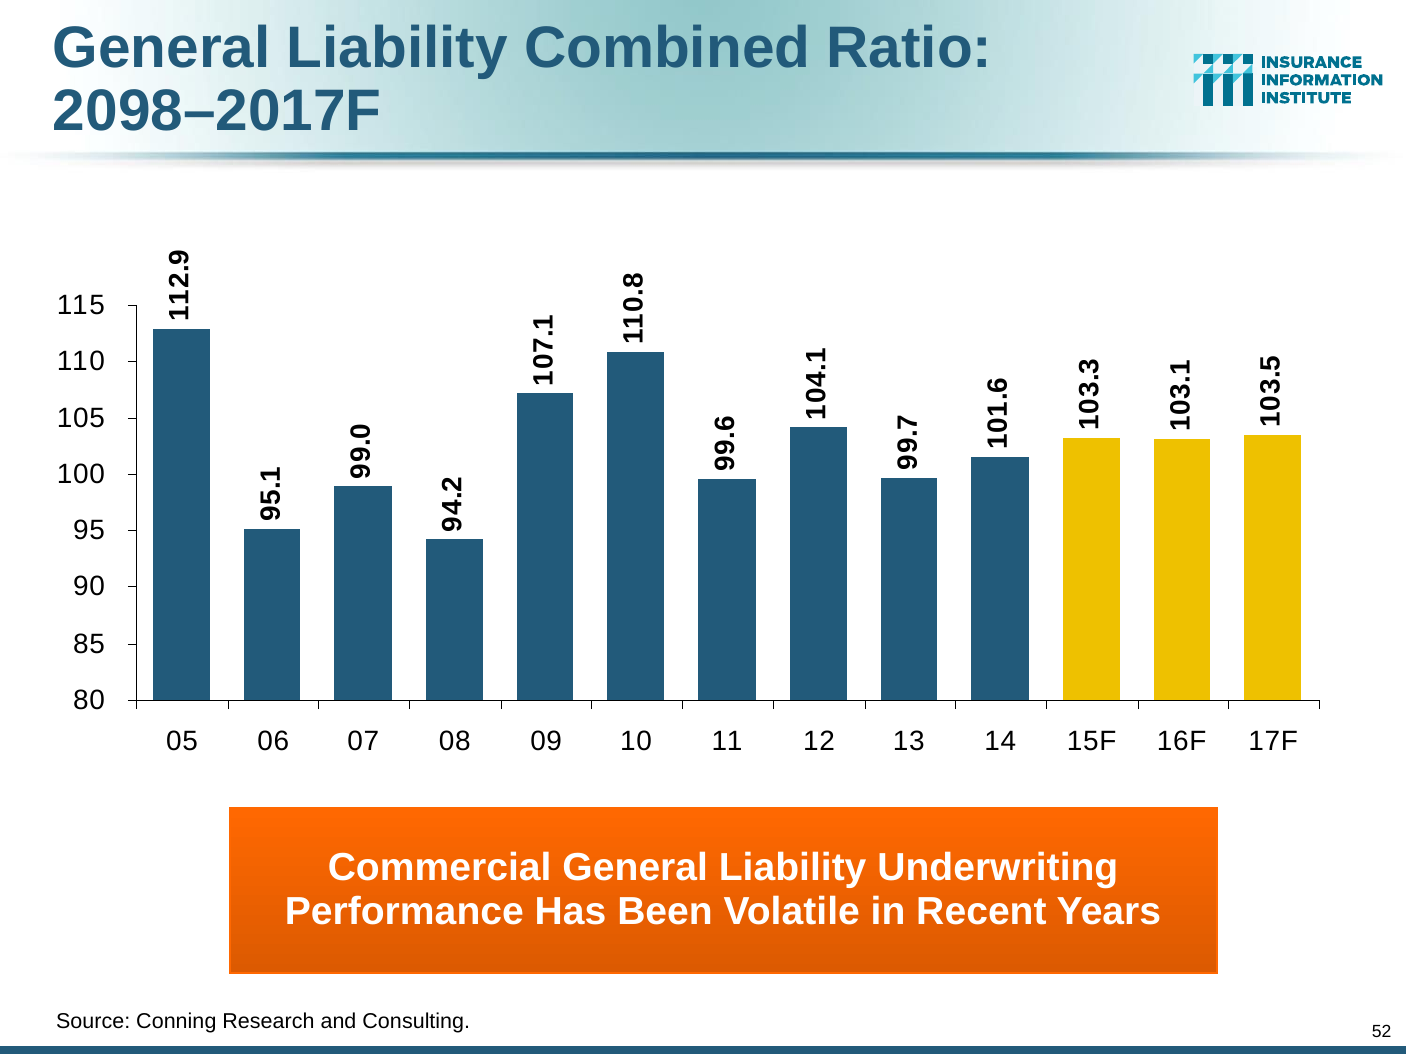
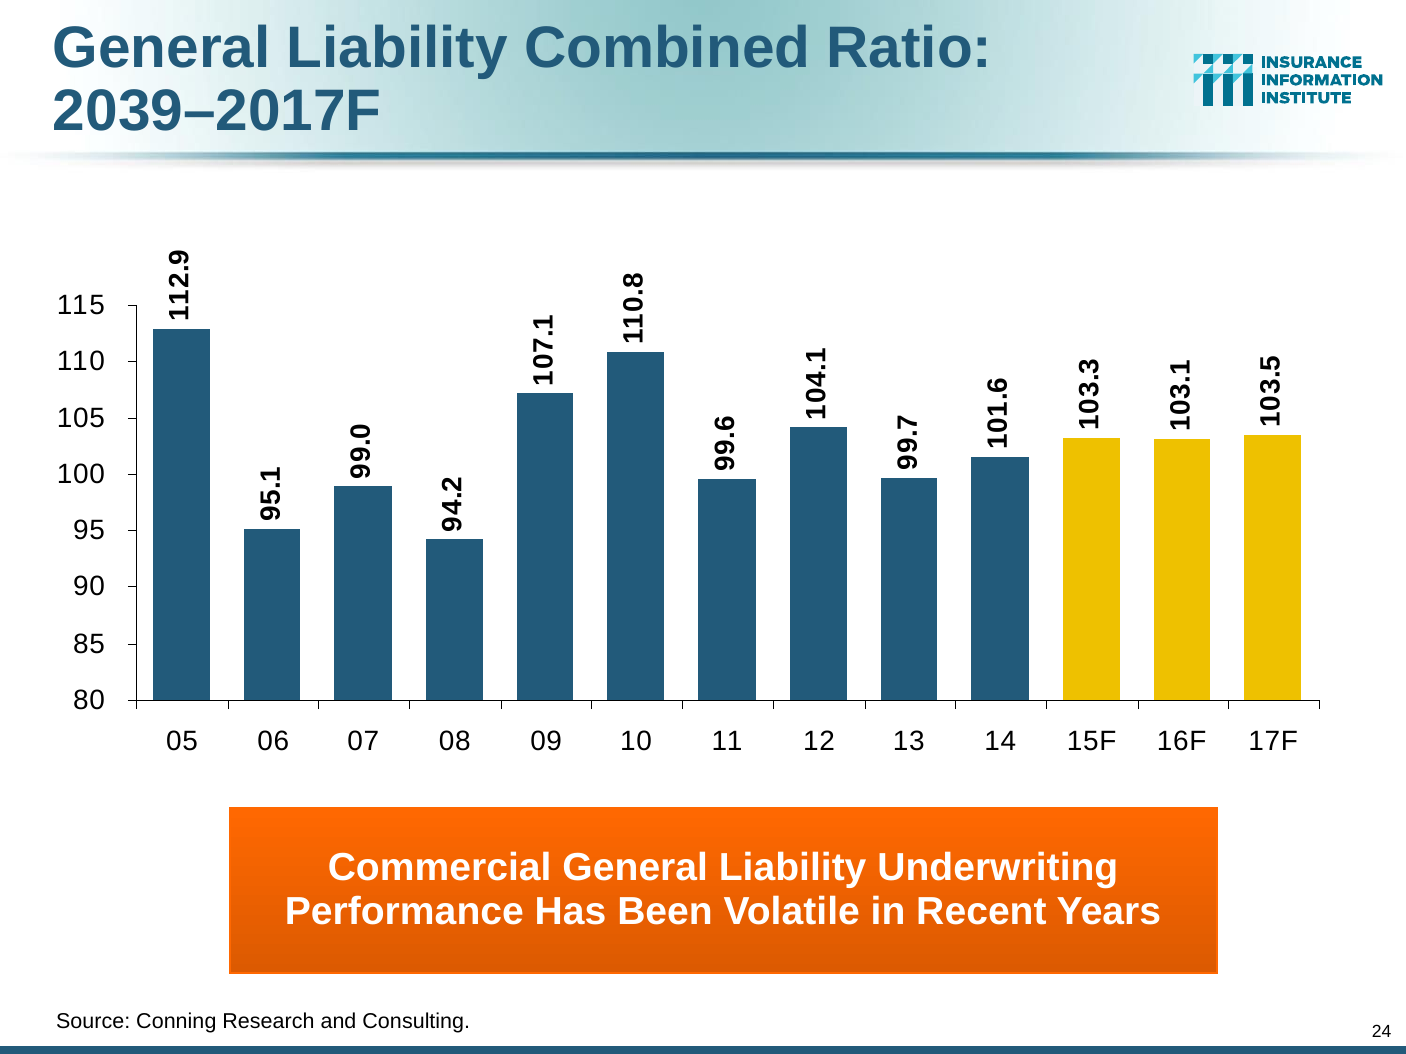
2098–2017F: 2098–2017F -> 2039–2017F
52: 52 -> 24
